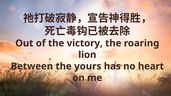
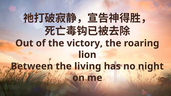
yours: yours -> living
heart: heart -> night
